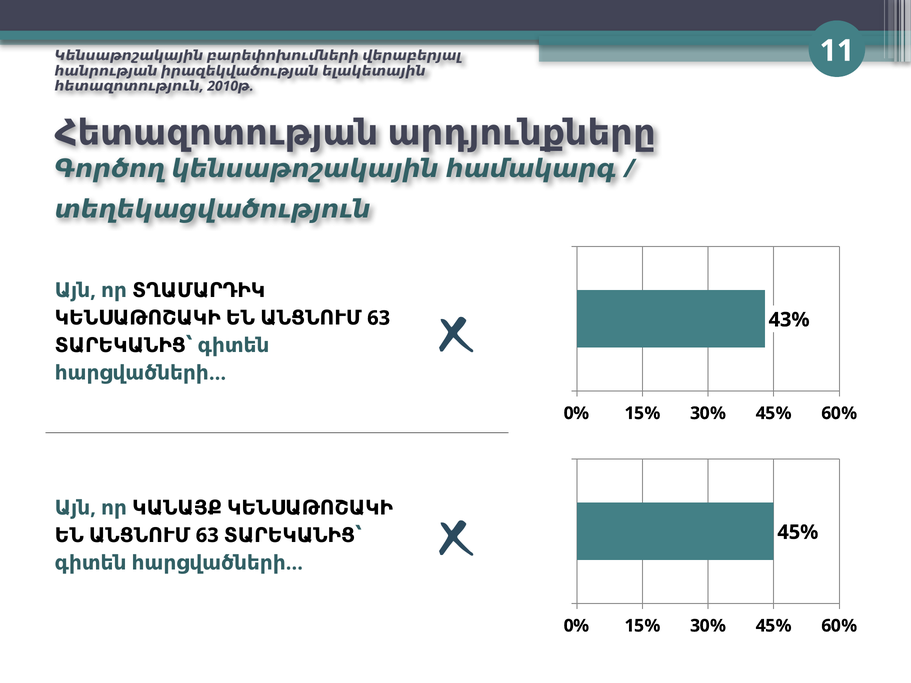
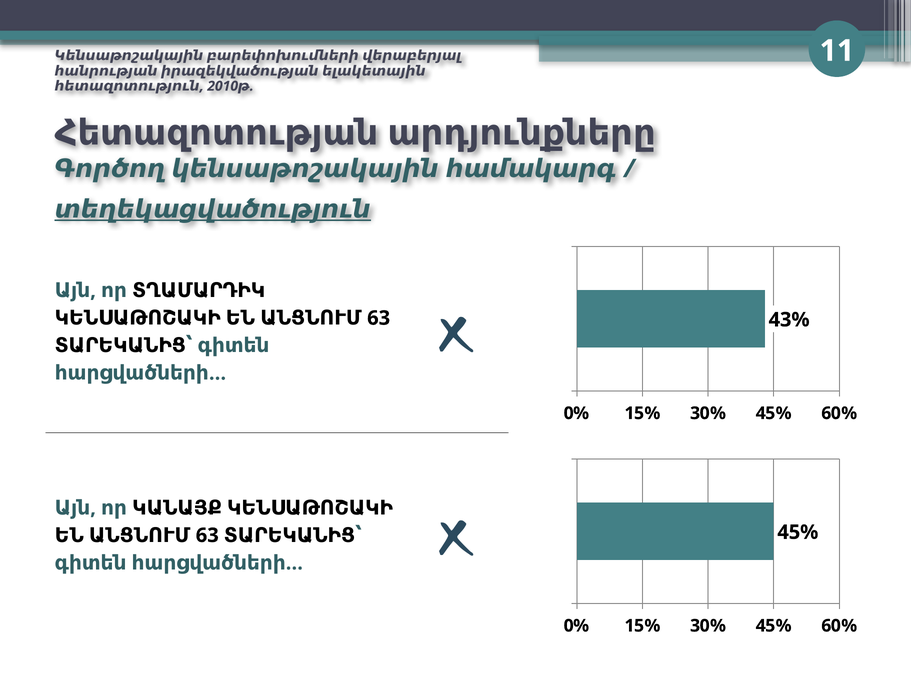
տեղեկացվածություն underline: none -> present
